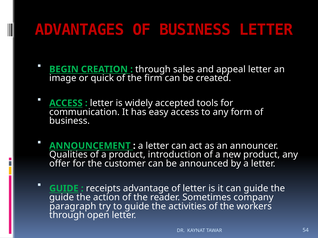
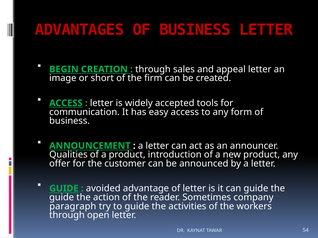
quick: quick -> short
receipts: receipts -> avoided
